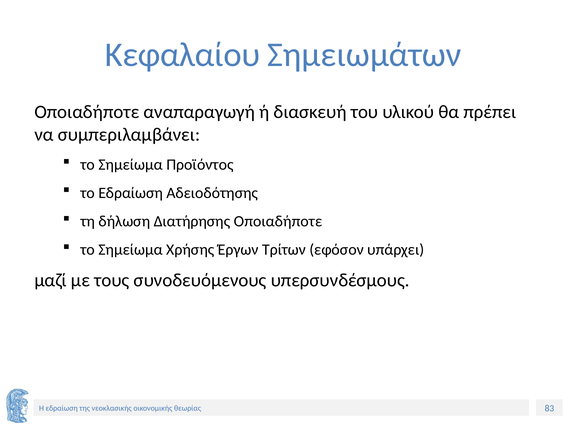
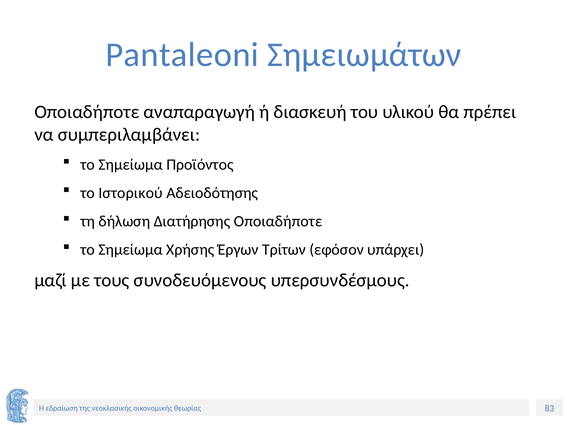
Κεφαλαίου: Κεφαλαίου -> Pantaleoni
το Εδραίωση: Εδραίωση -> Ιστορικού
